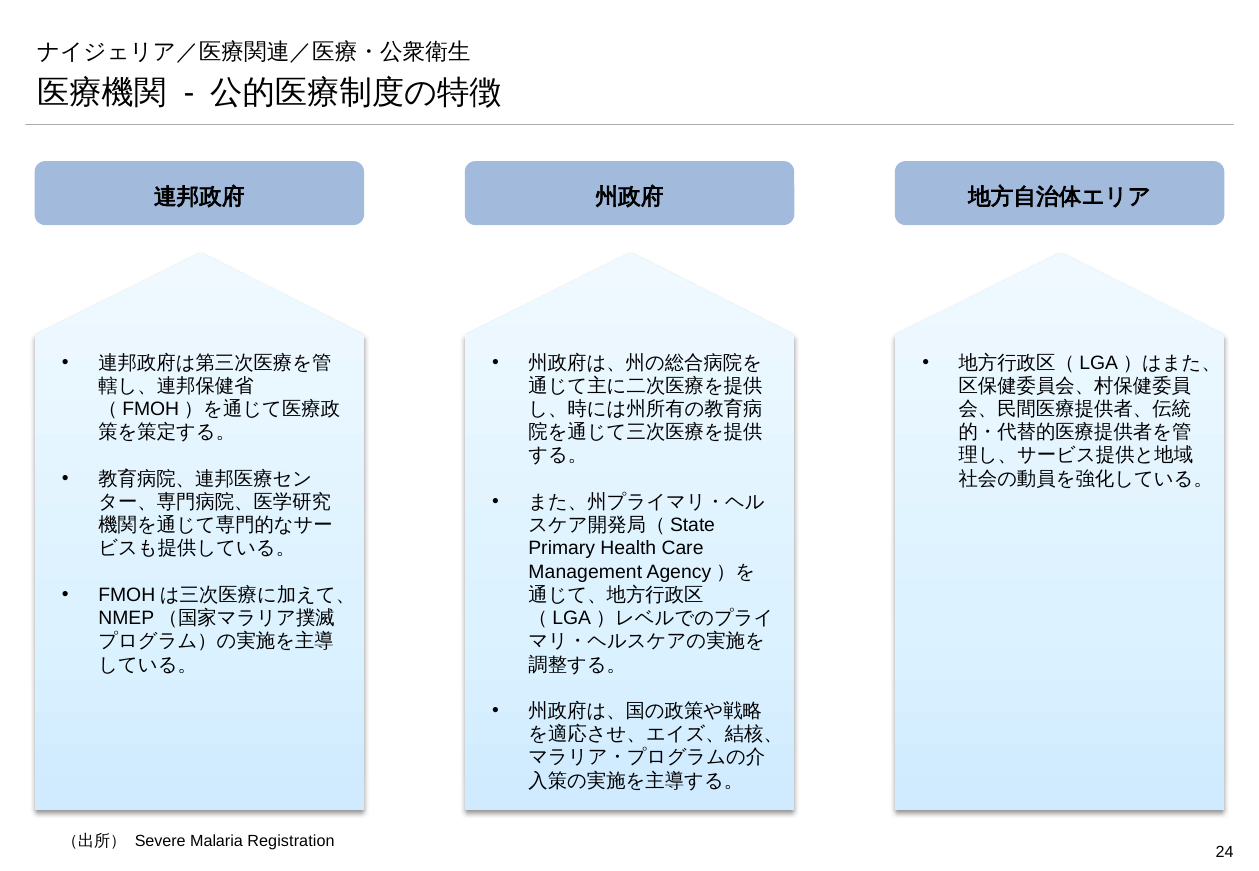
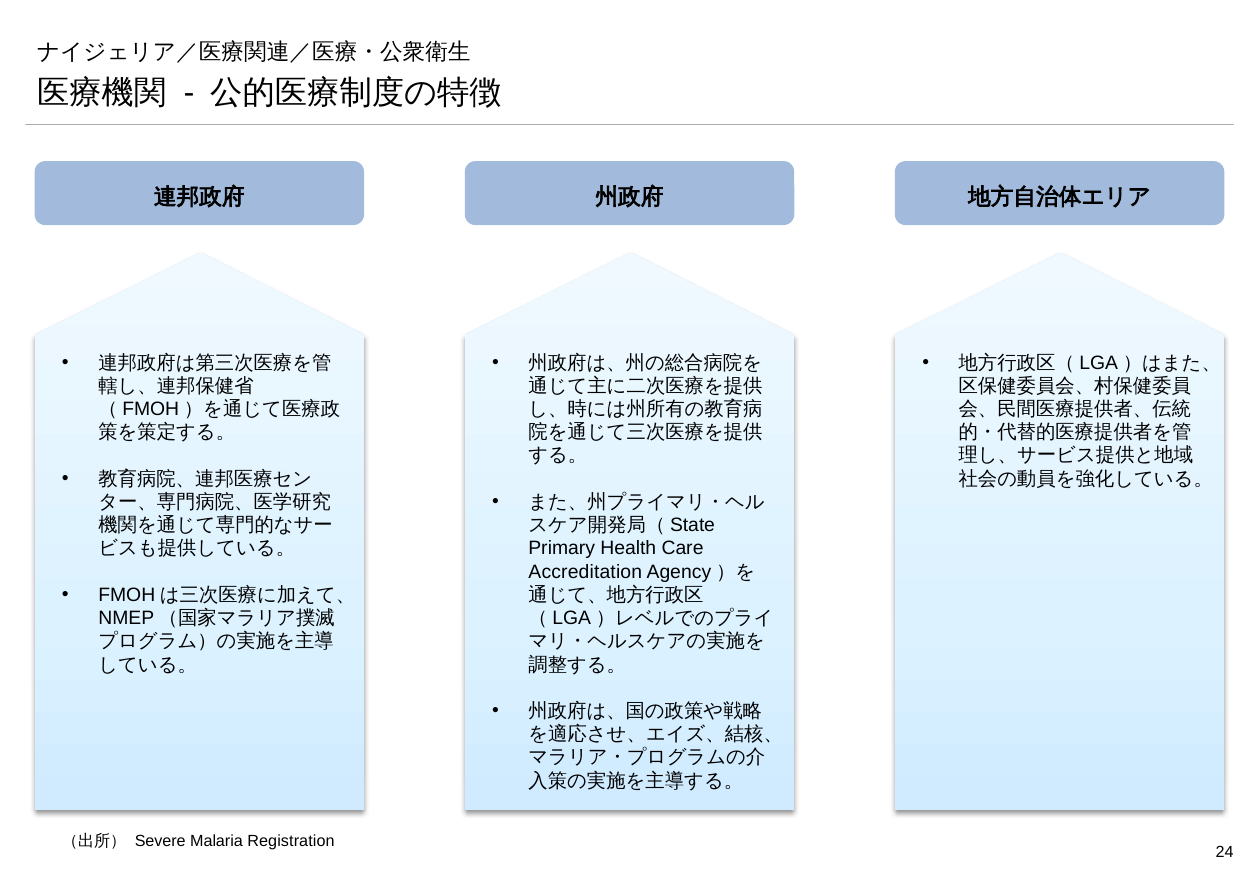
Management: Management -> Accreditation
